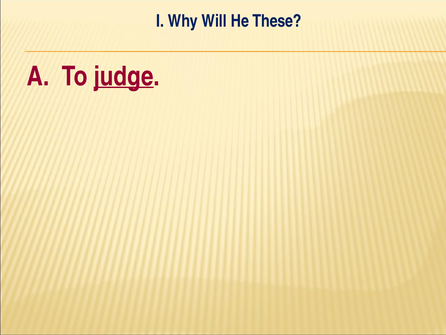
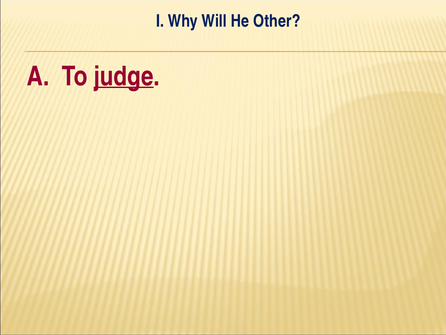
These: These -> Other
